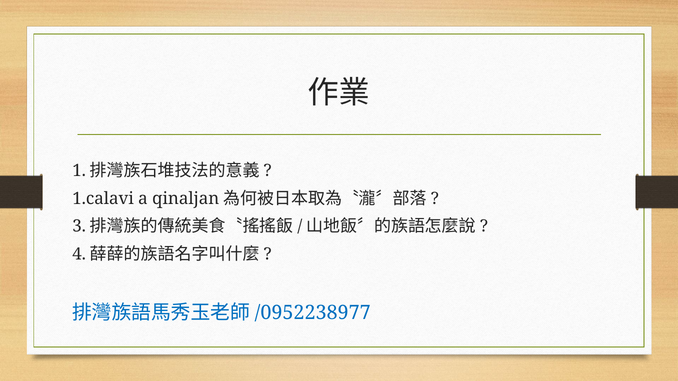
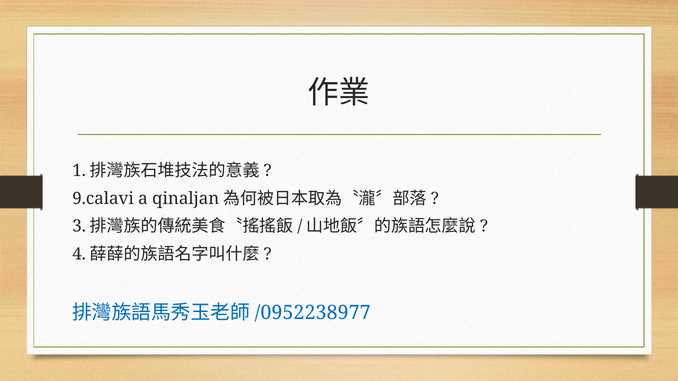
1.calavi: 1.calavi -> 9.calavi
